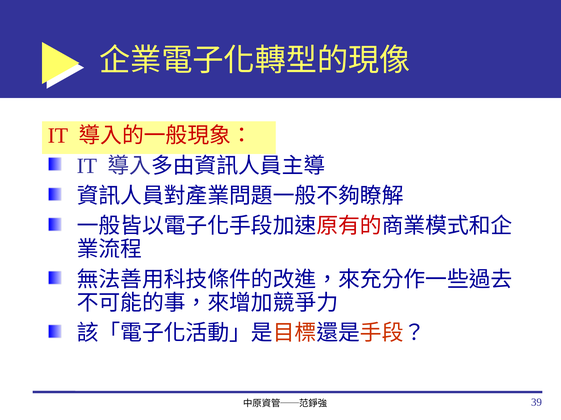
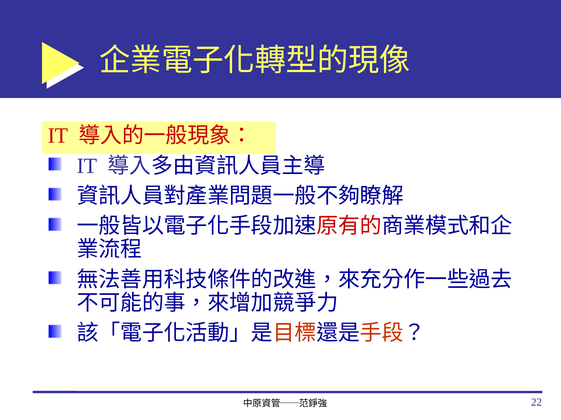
39: 39 -> 22
